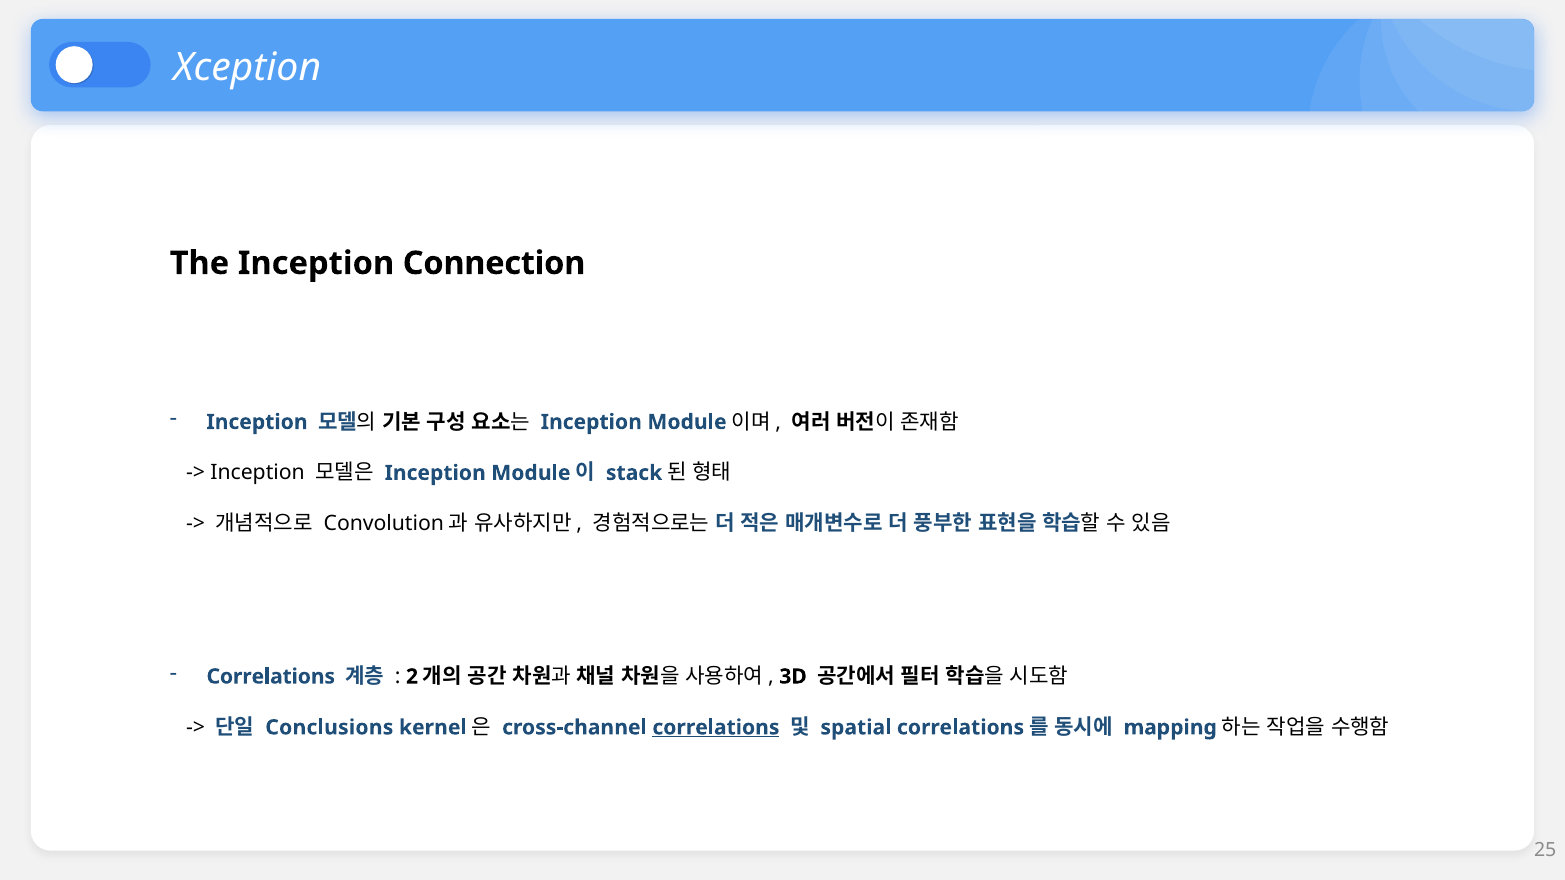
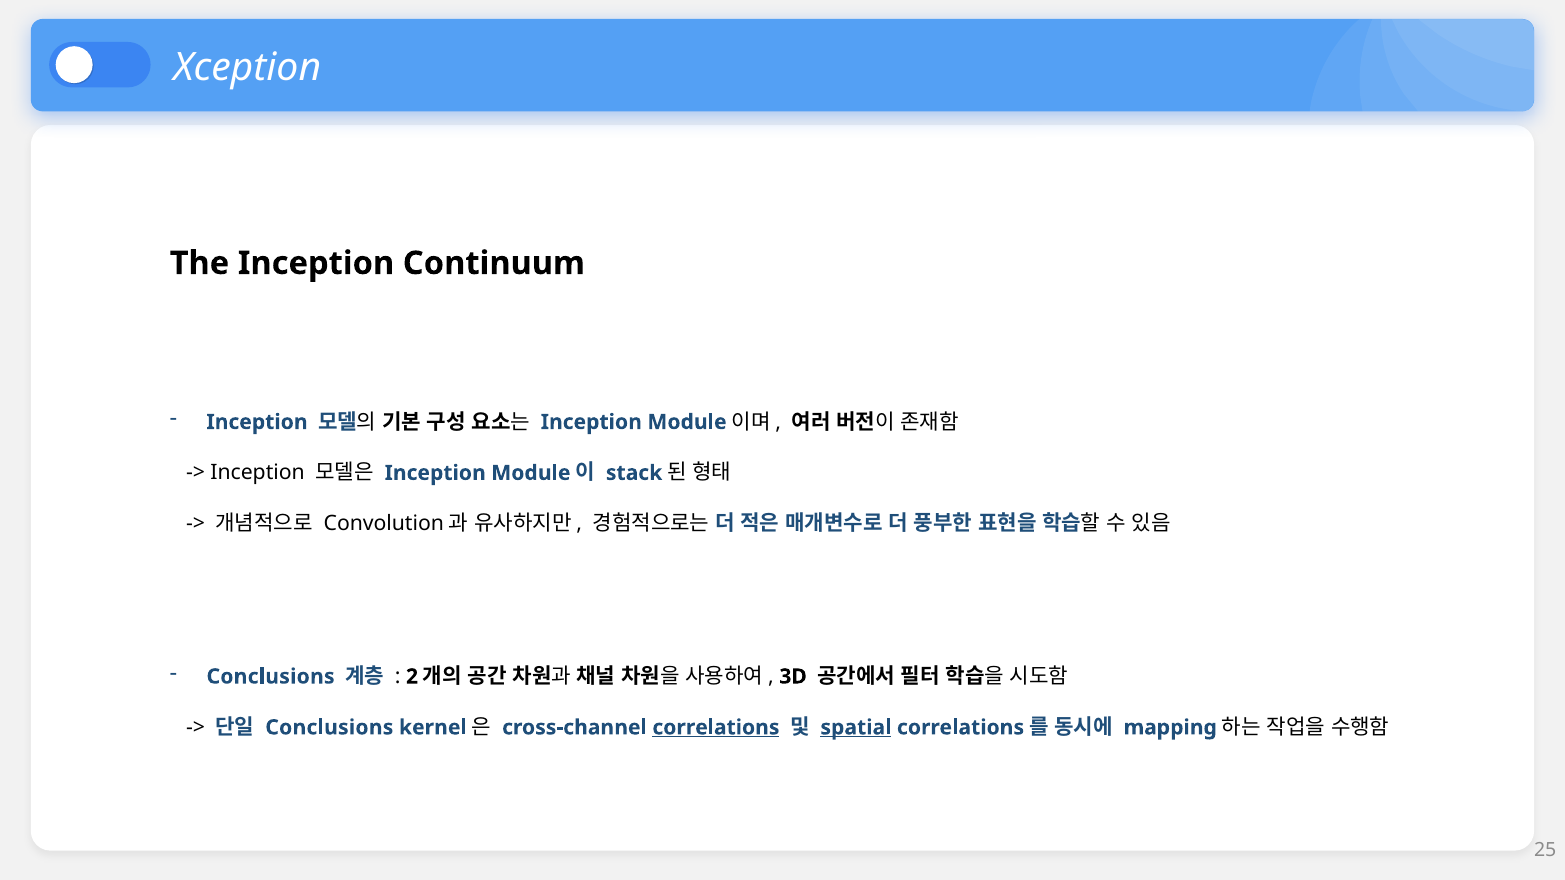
Connection: Connection -> Continuum
Correlations at (271, 677): Correlations -> Conclusions
spatial underline: none -> present
